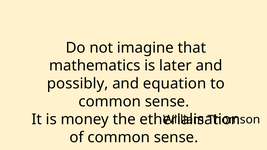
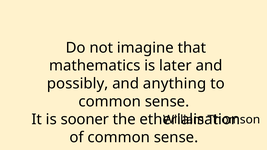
equation: equation -> anything
money: money -> sooner
